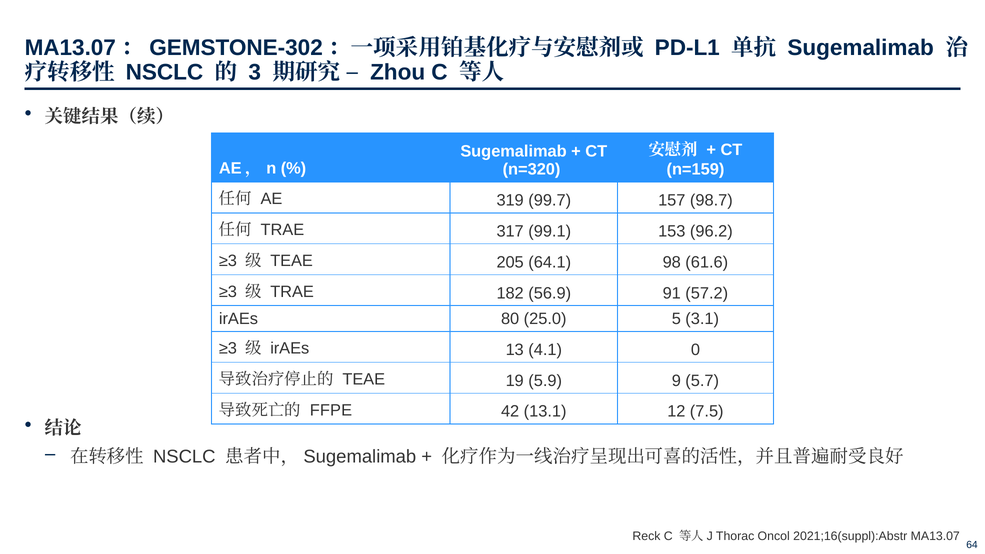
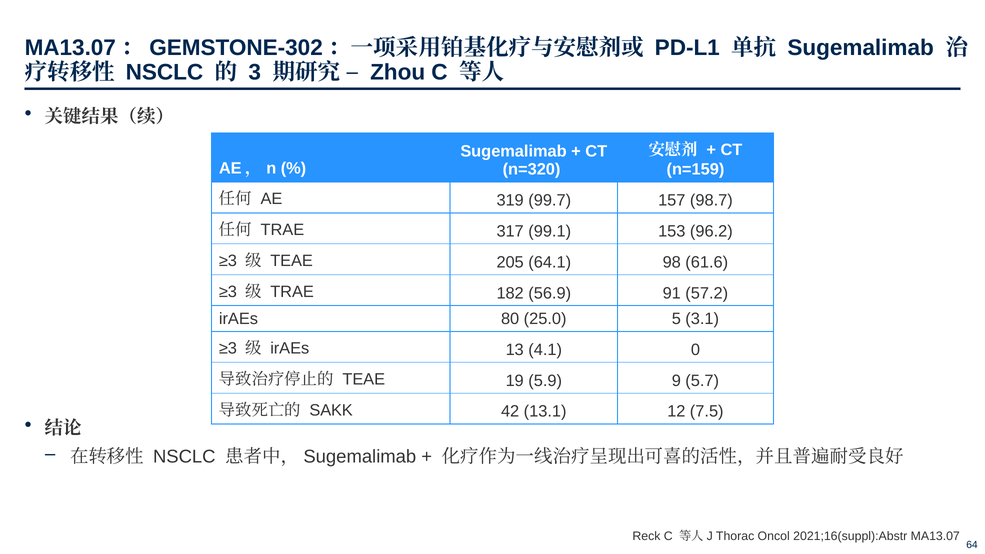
FFPE: FFPE -> SAKK
